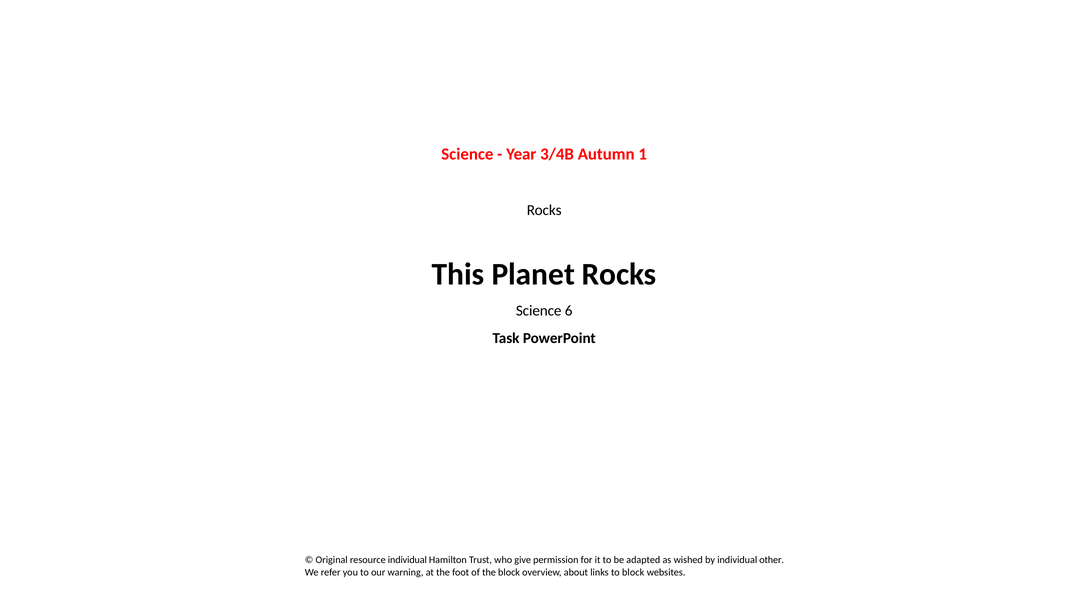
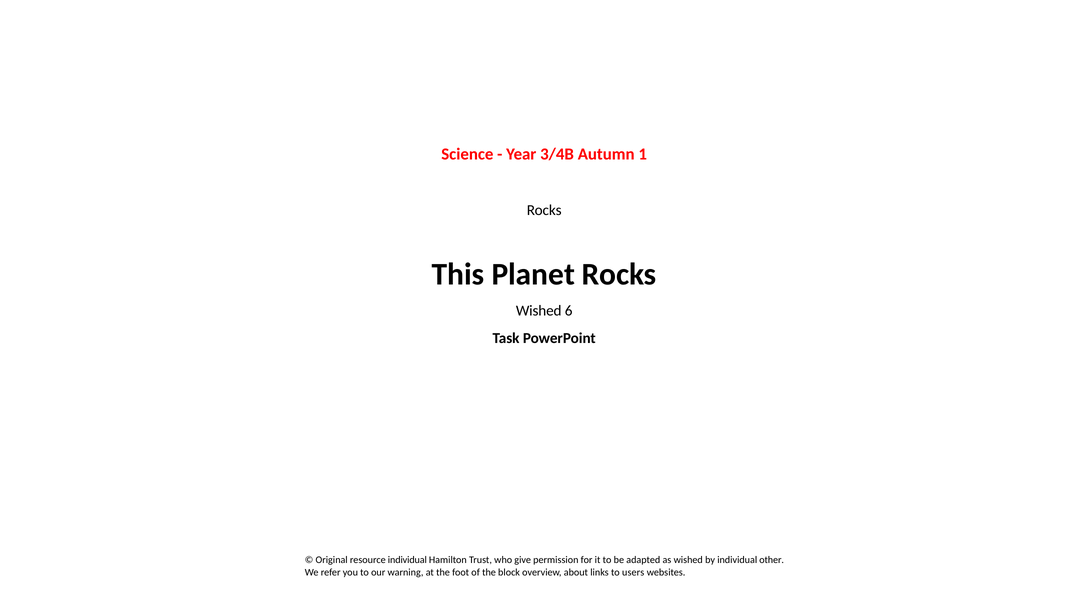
Science at (539, 311): Science -> Wished
to block: block -> users
